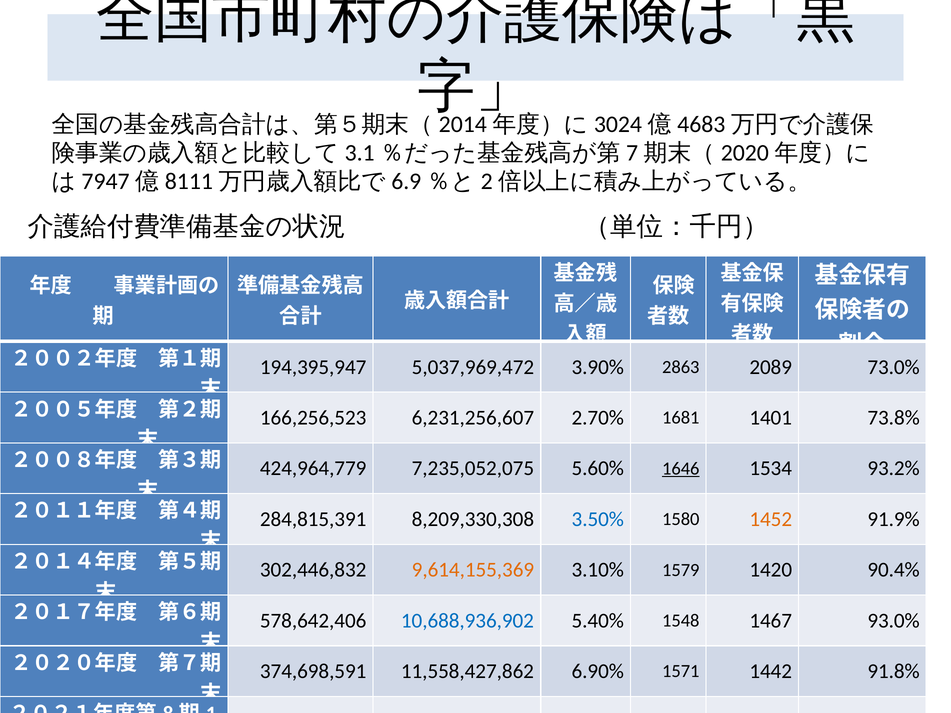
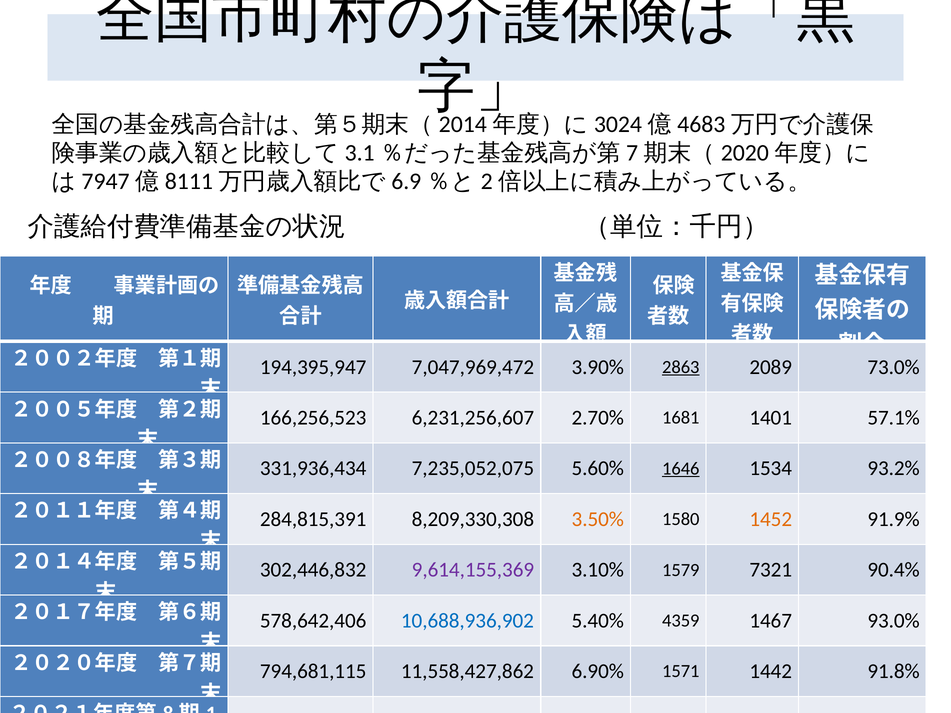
5,037,969,472: 5,037,969,472 -> 7,047,969,472
2863 underline: none -> present
73.8%: 73.8% -> 57.1%
424,964,779: 424,964,779 -> 331,936,434
3.50% colour: blue -> orange
9,614,155,369 colour: orange -> purple
1420: 1420 -> 7321
1548: 1548 -> 4359
374,698,591: 374,698,591 -> 794,681,115
